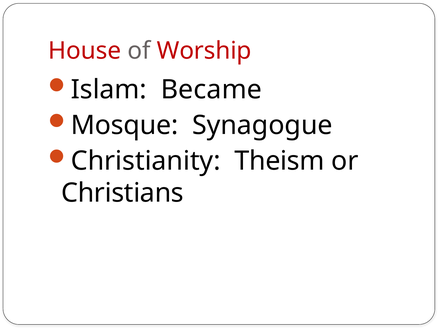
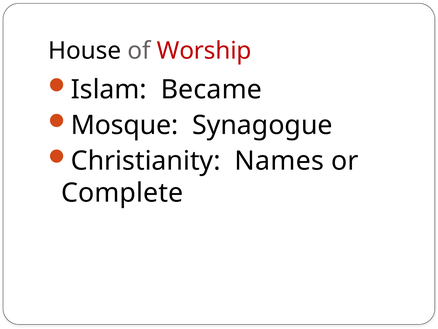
House colour: red -> black
Theism: Theism -> Names
Christians: Christians -> Complete
